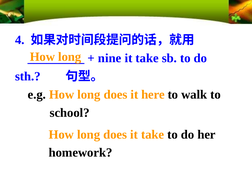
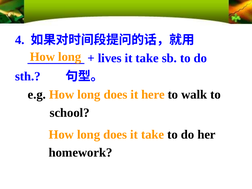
nine: nine -> lives
